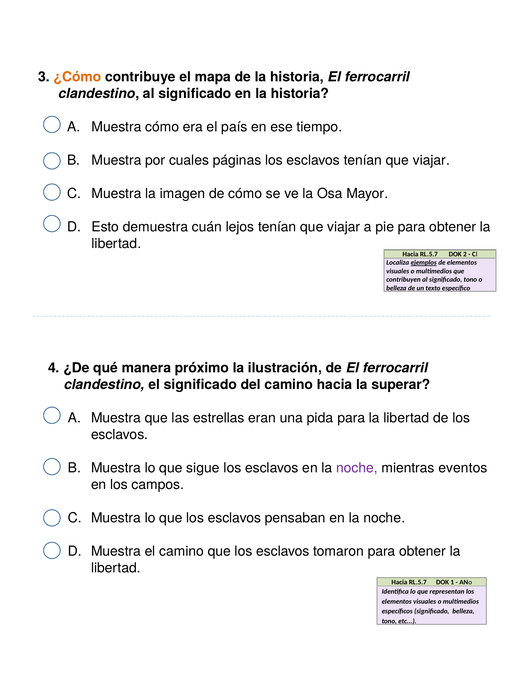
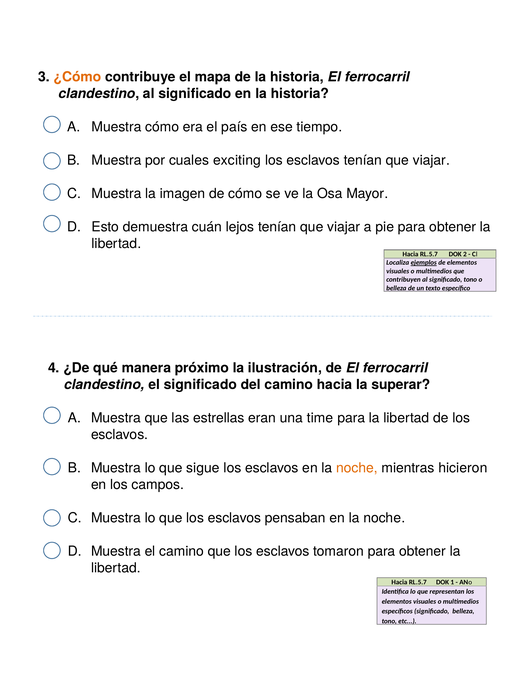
páginas: páginas -> exciting
pida: pida -> time
noche at (357, 468) colour: purple -> orange
eventos: eventos -> hicieron
